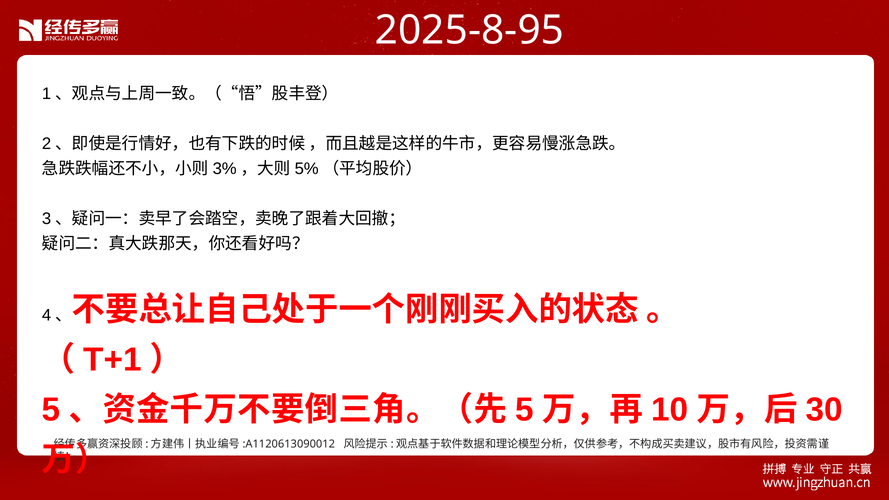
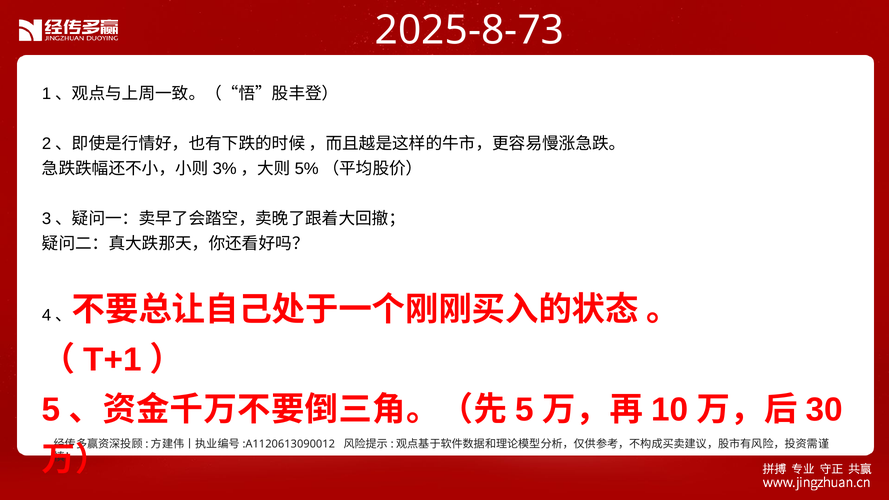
2025-8-95: 2025-8-95 -> 2025-8-73
